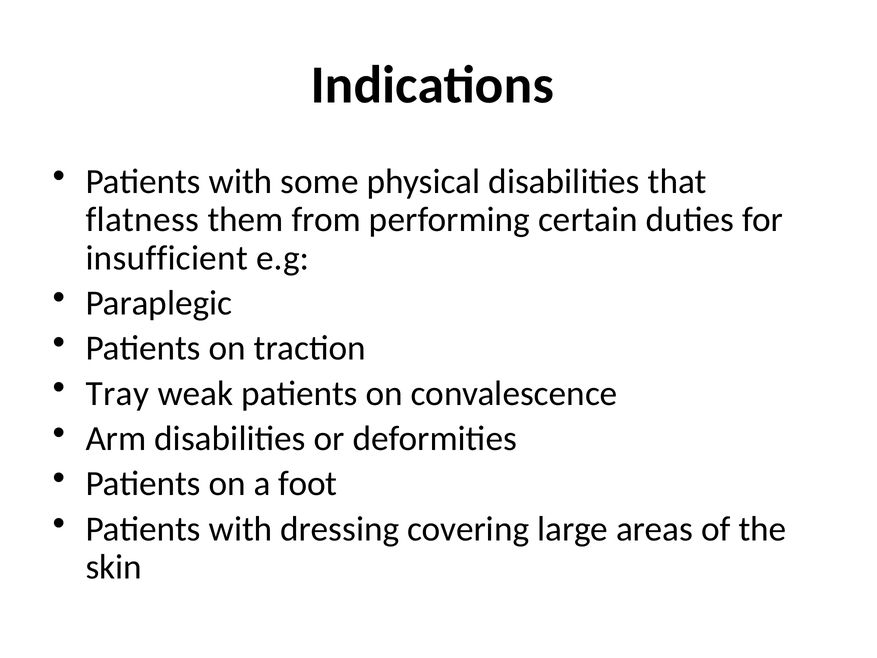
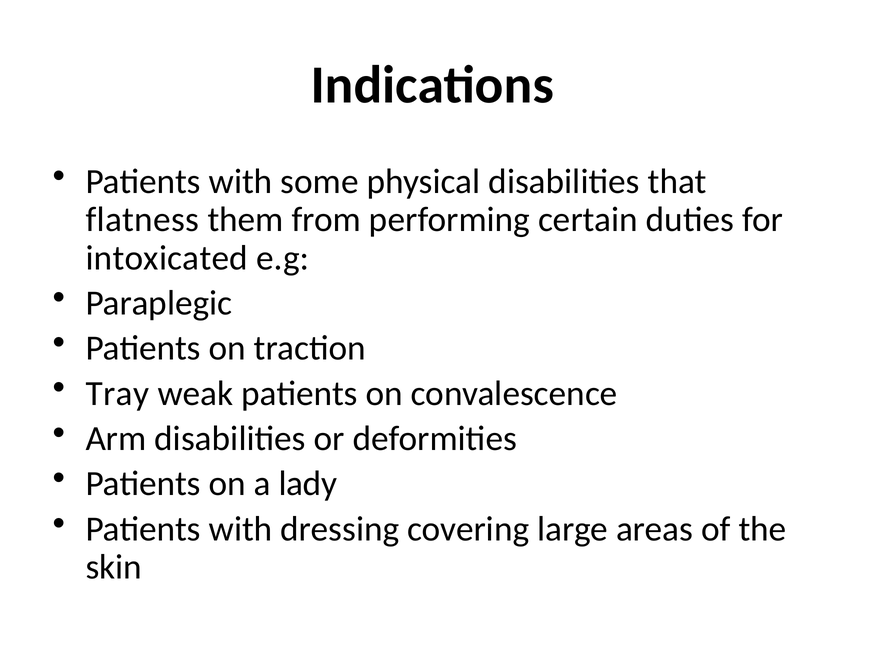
insufficient: insufficient -> intoxicated
foot: foot -> lady
